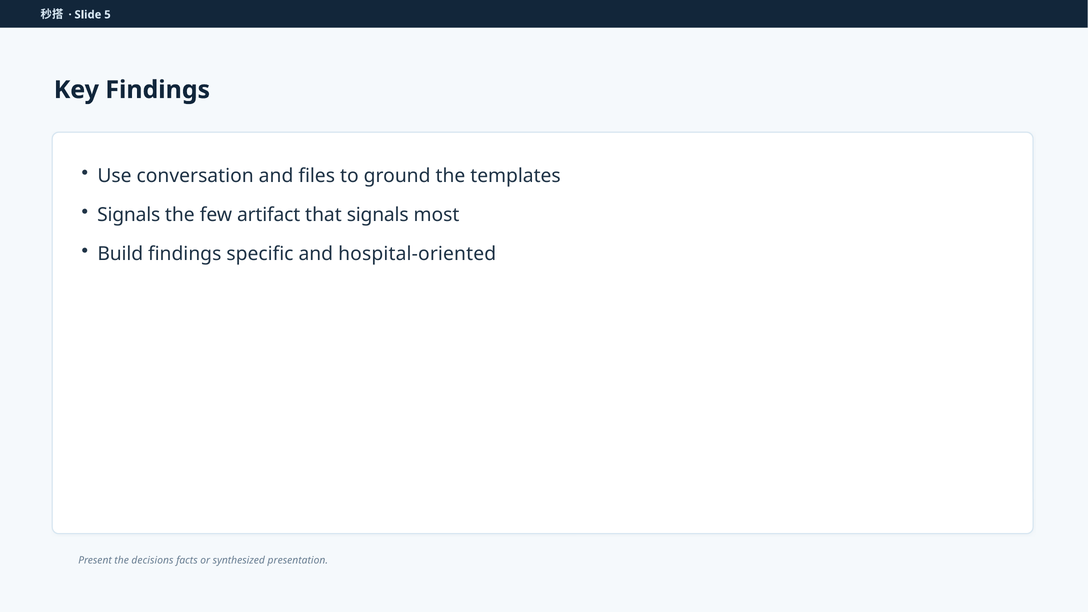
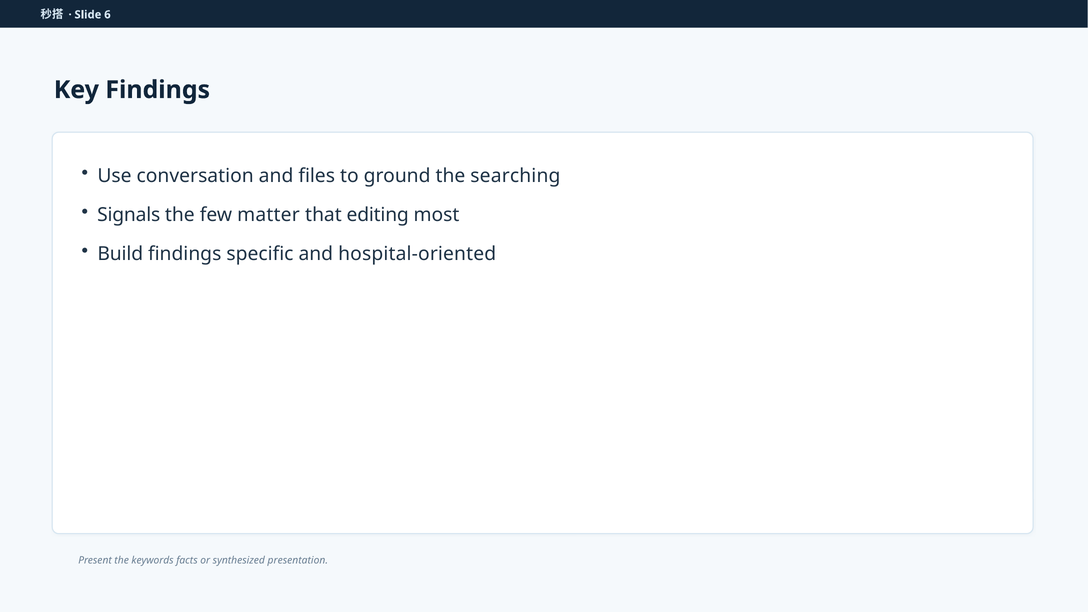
5: 5 -> 6
templates: templates -> searching
artifact: artifact -> matter
that signals: signals -> editing
decisions: decisions -> keywords
